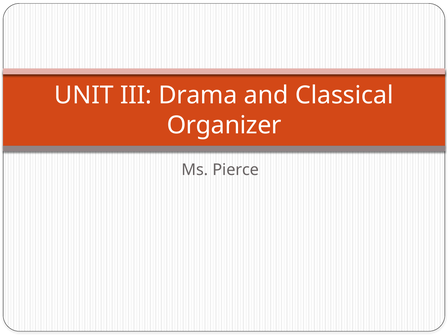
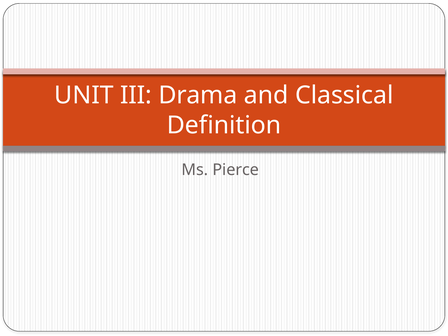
Organizer: Organizer -> Definition
